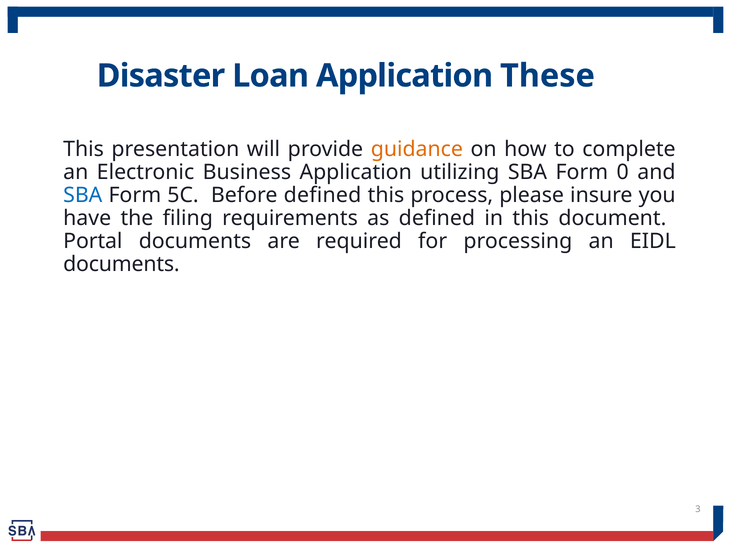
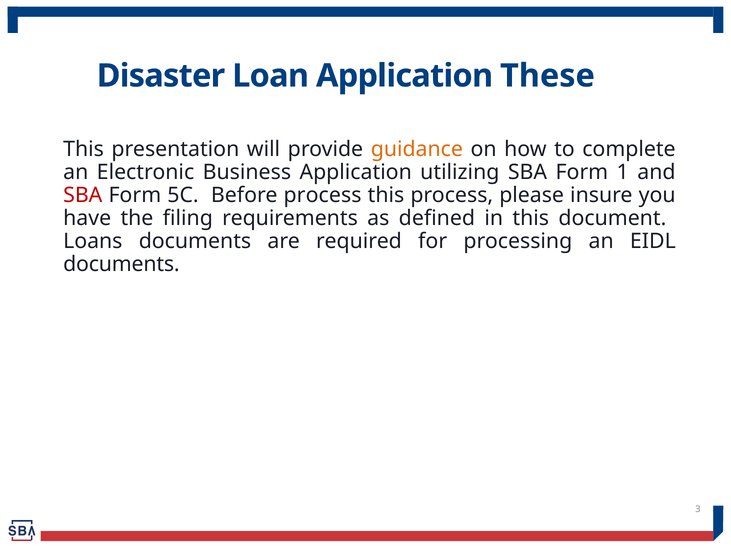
0: 0 -> 1
SBA at (83, 195) colour: blue -> red
Before defined: defined -> process
Portal: Portal -> Loans
